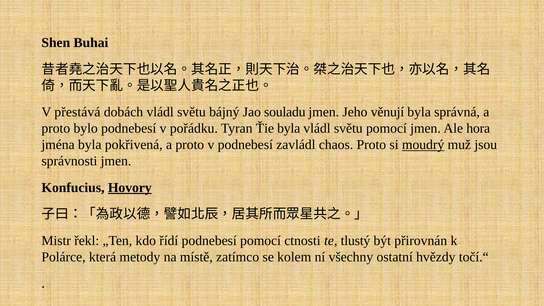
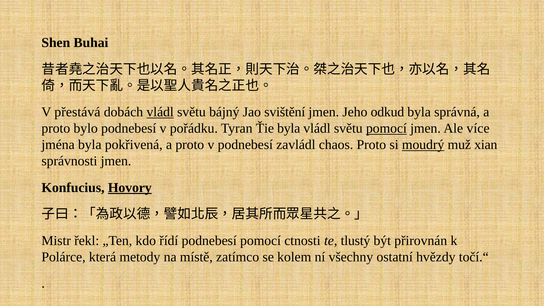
vládl at (160, 112) underline: none -> present
souladu: souladu -> svištění
věnují: věnují -> odkud
pomocí at (386, 128) underline: none -> present
hora: hora -> více
jsou: jsou -> xian
